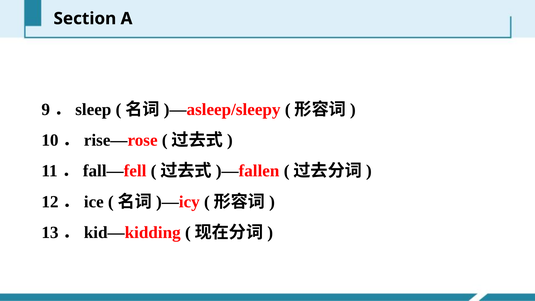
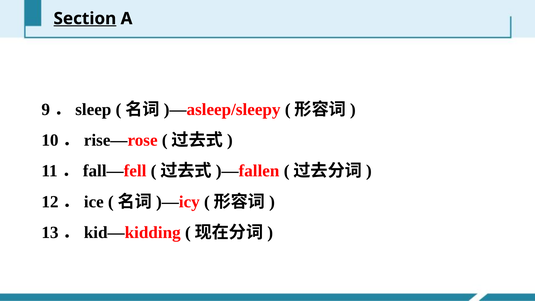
Section underline: none -> present
